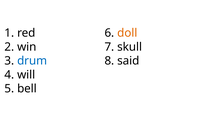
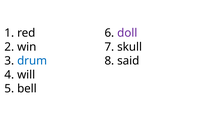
doll colour: orange -> purple
